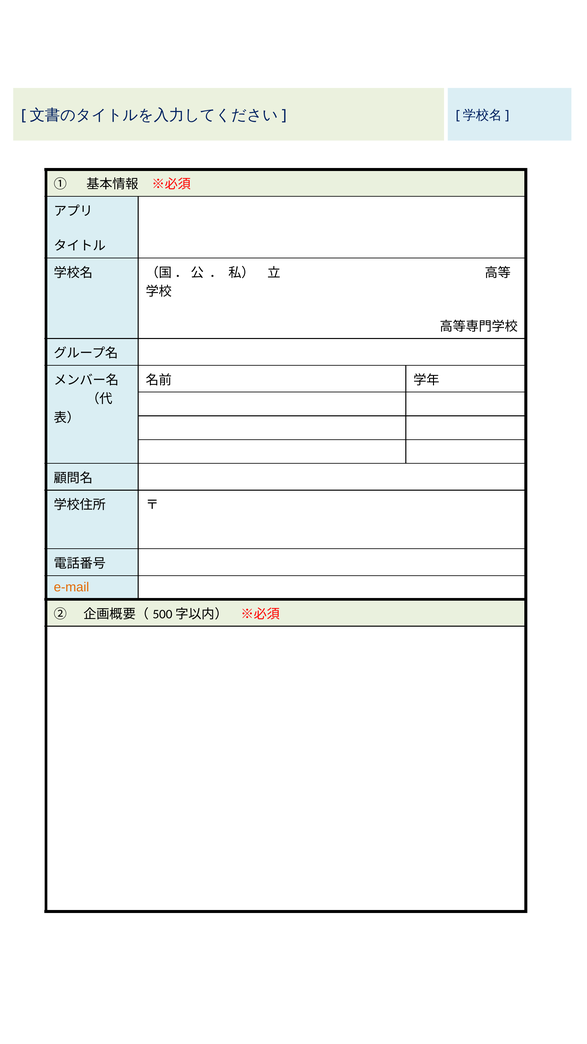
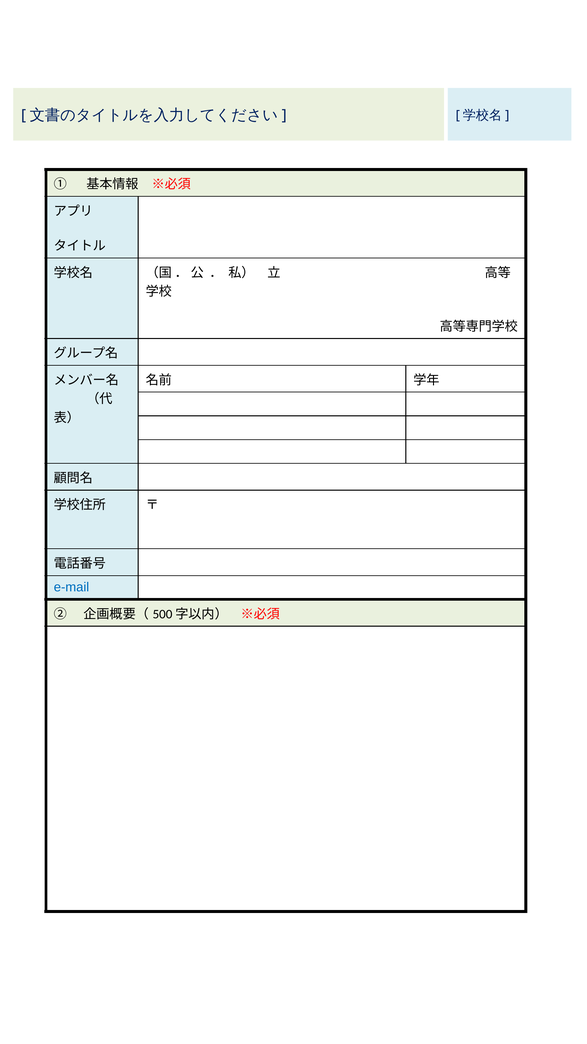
e-mail colour: orange -> blue
